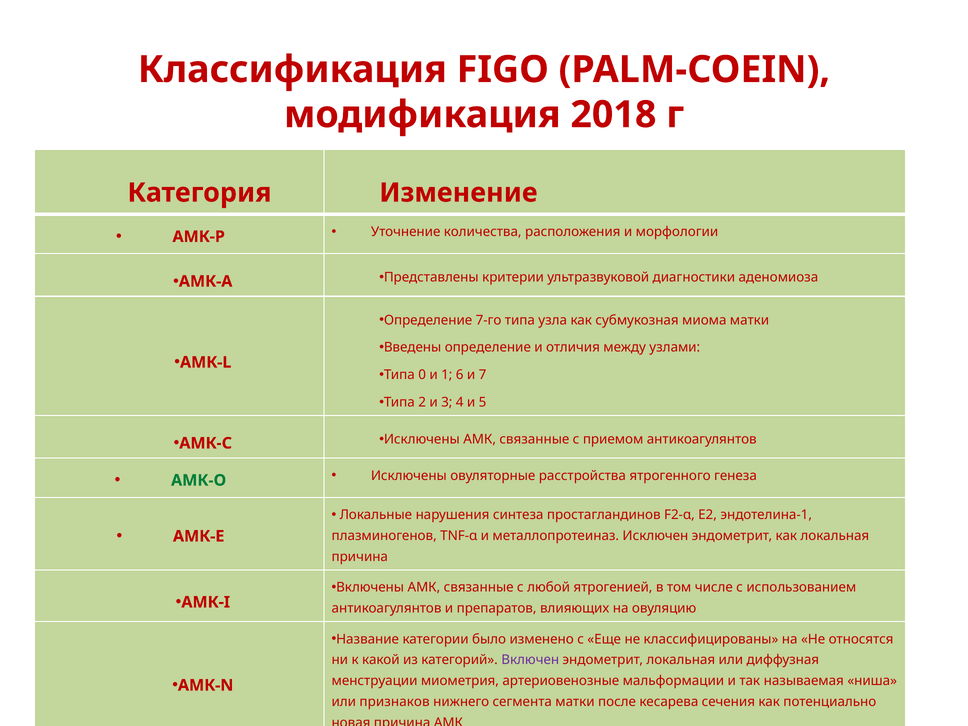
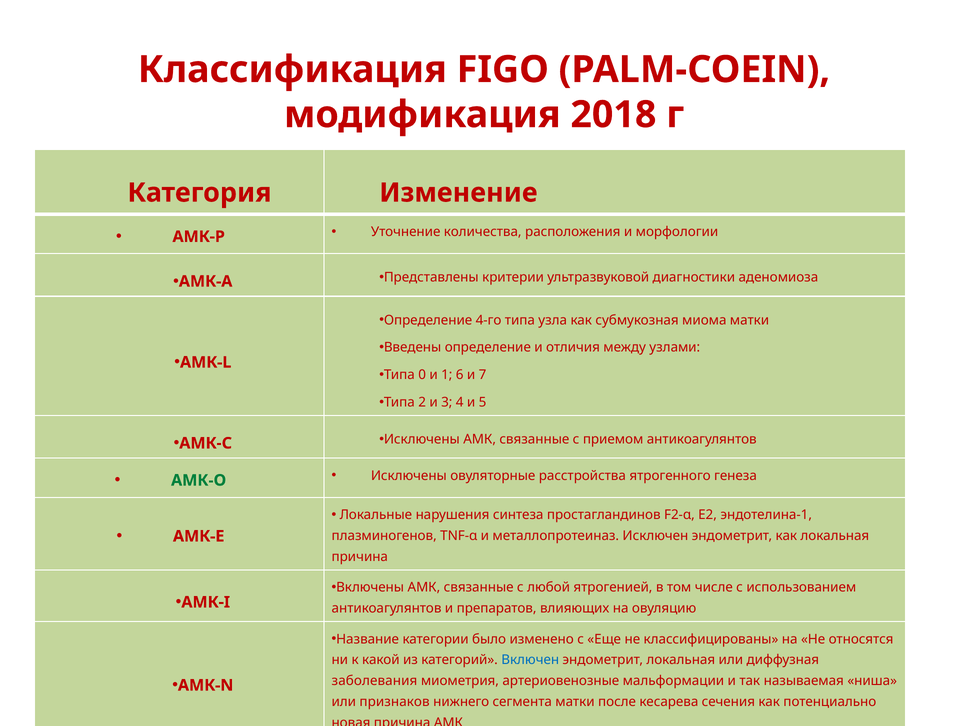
7-го: 7-го -> 4-го
Включен colour: purple -> blue
менструации: менструации -> заболевания
